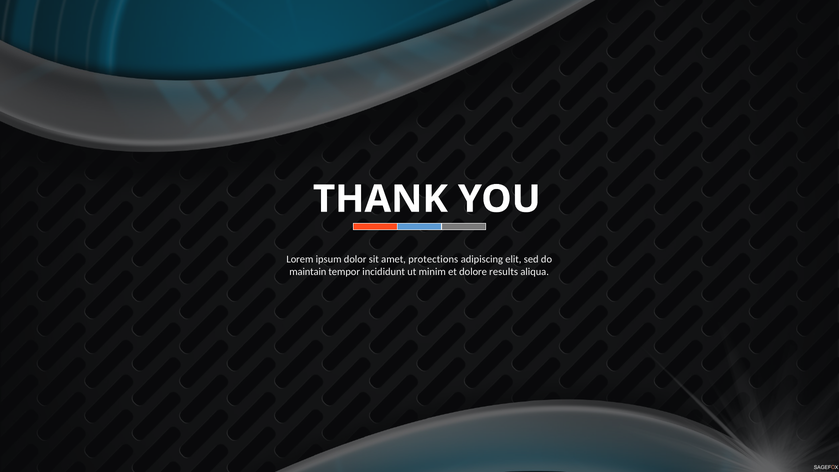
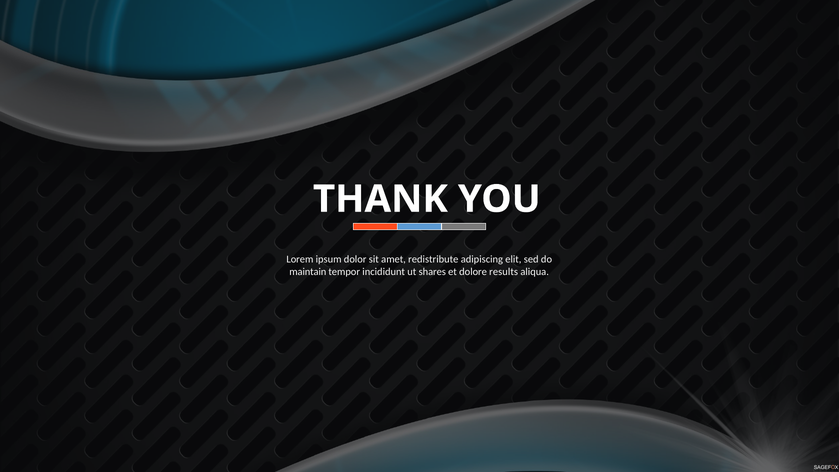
protections: protections -> redistribute
minim: minim -> shares
